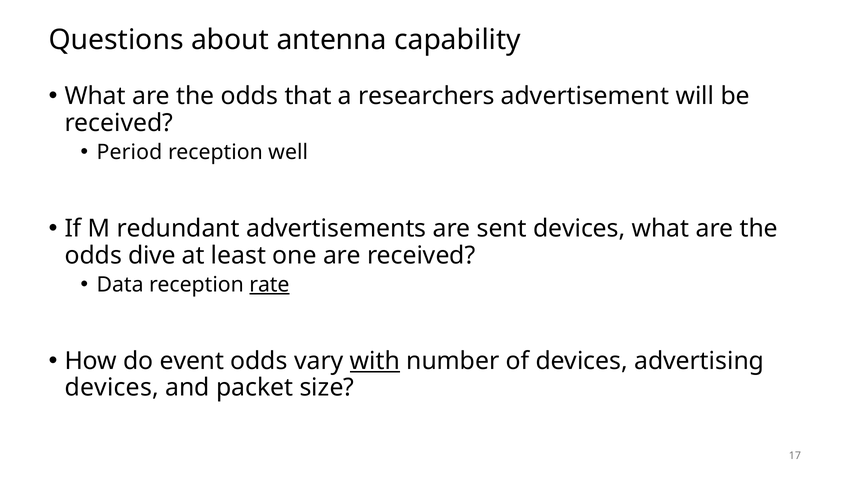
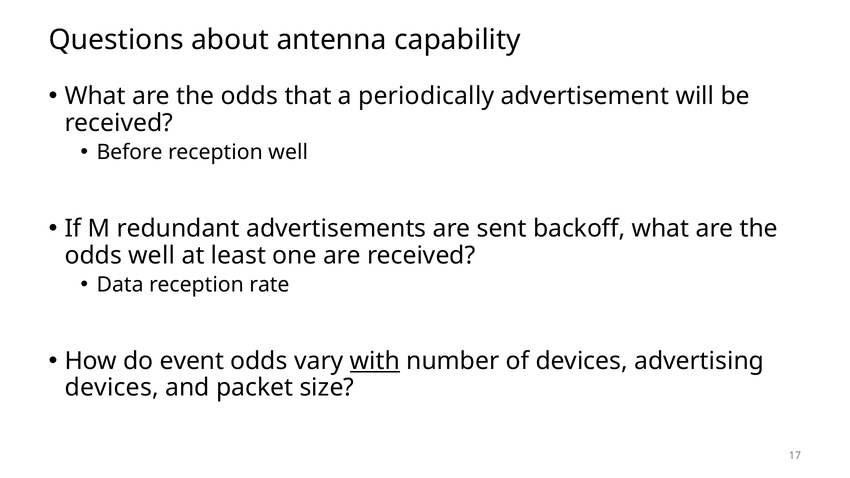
researchers: researchers -> periodically
Period: Period -> Before
sent devices: devices -> backoff
odds dive: dive -> well
rate underline: present -> none
